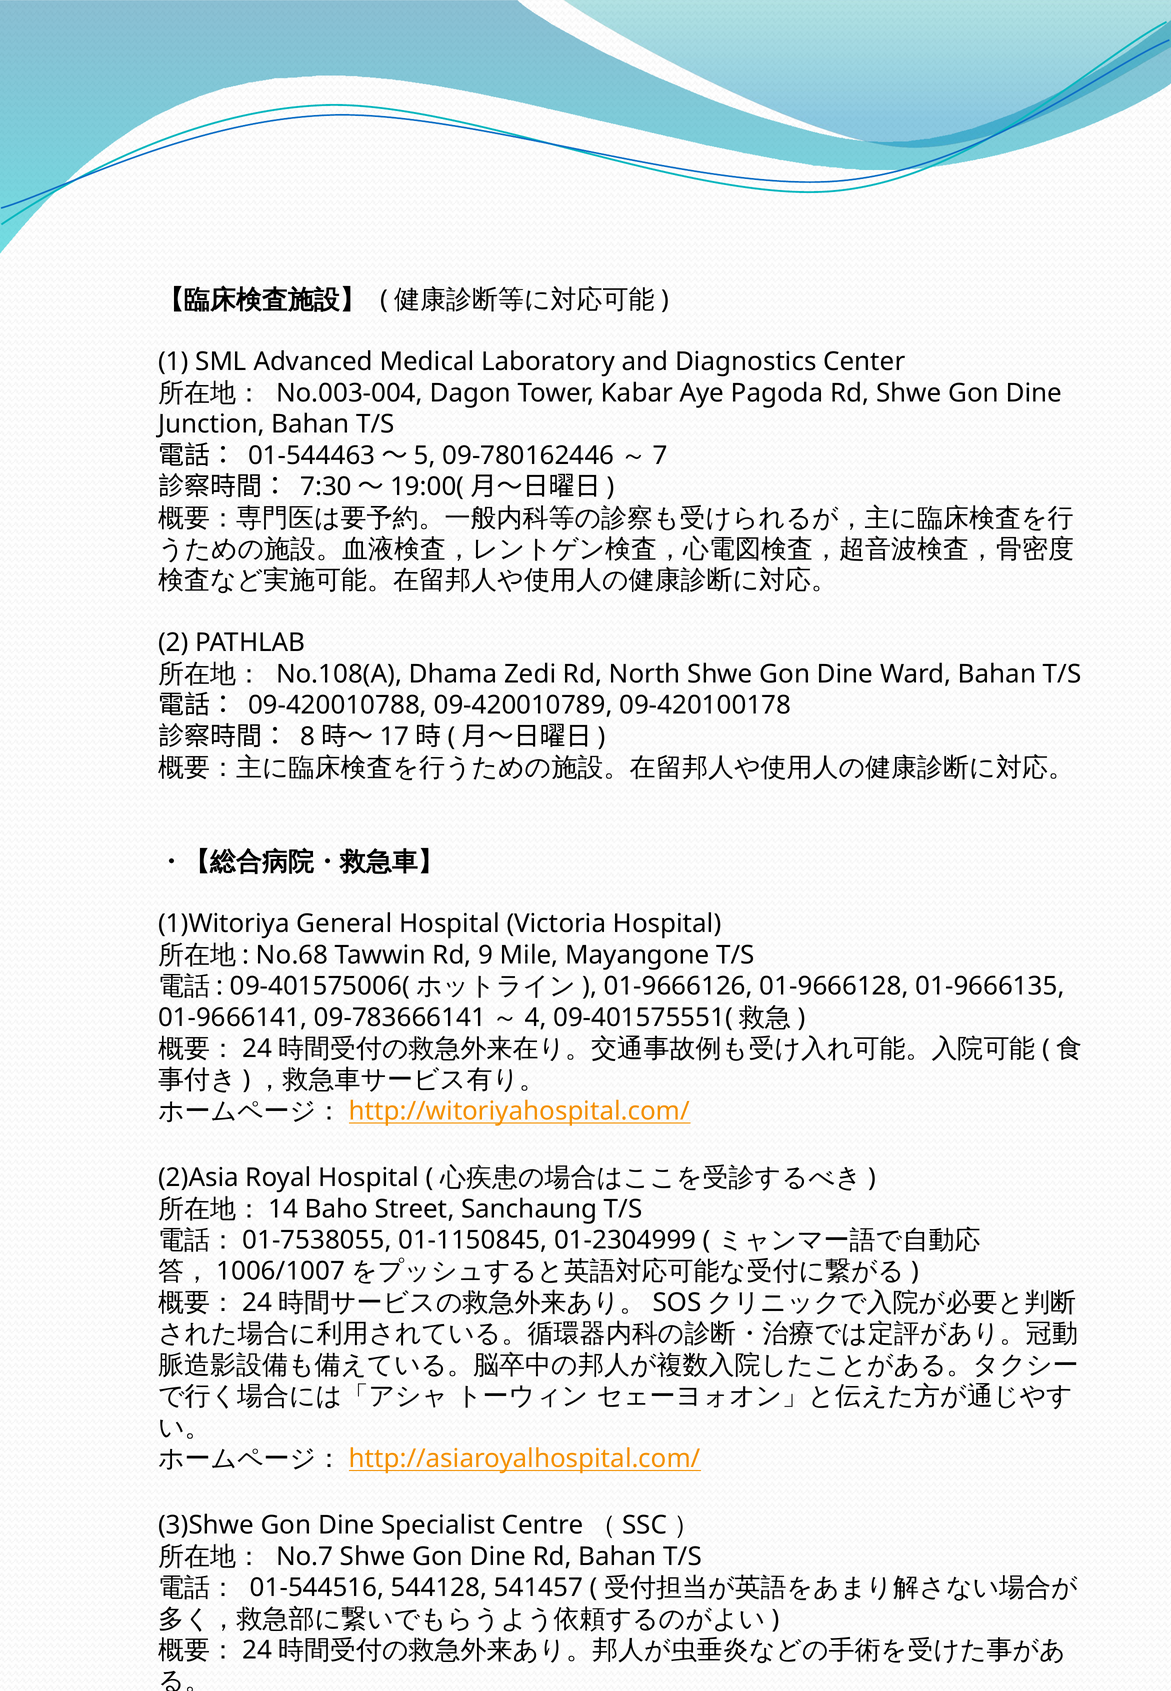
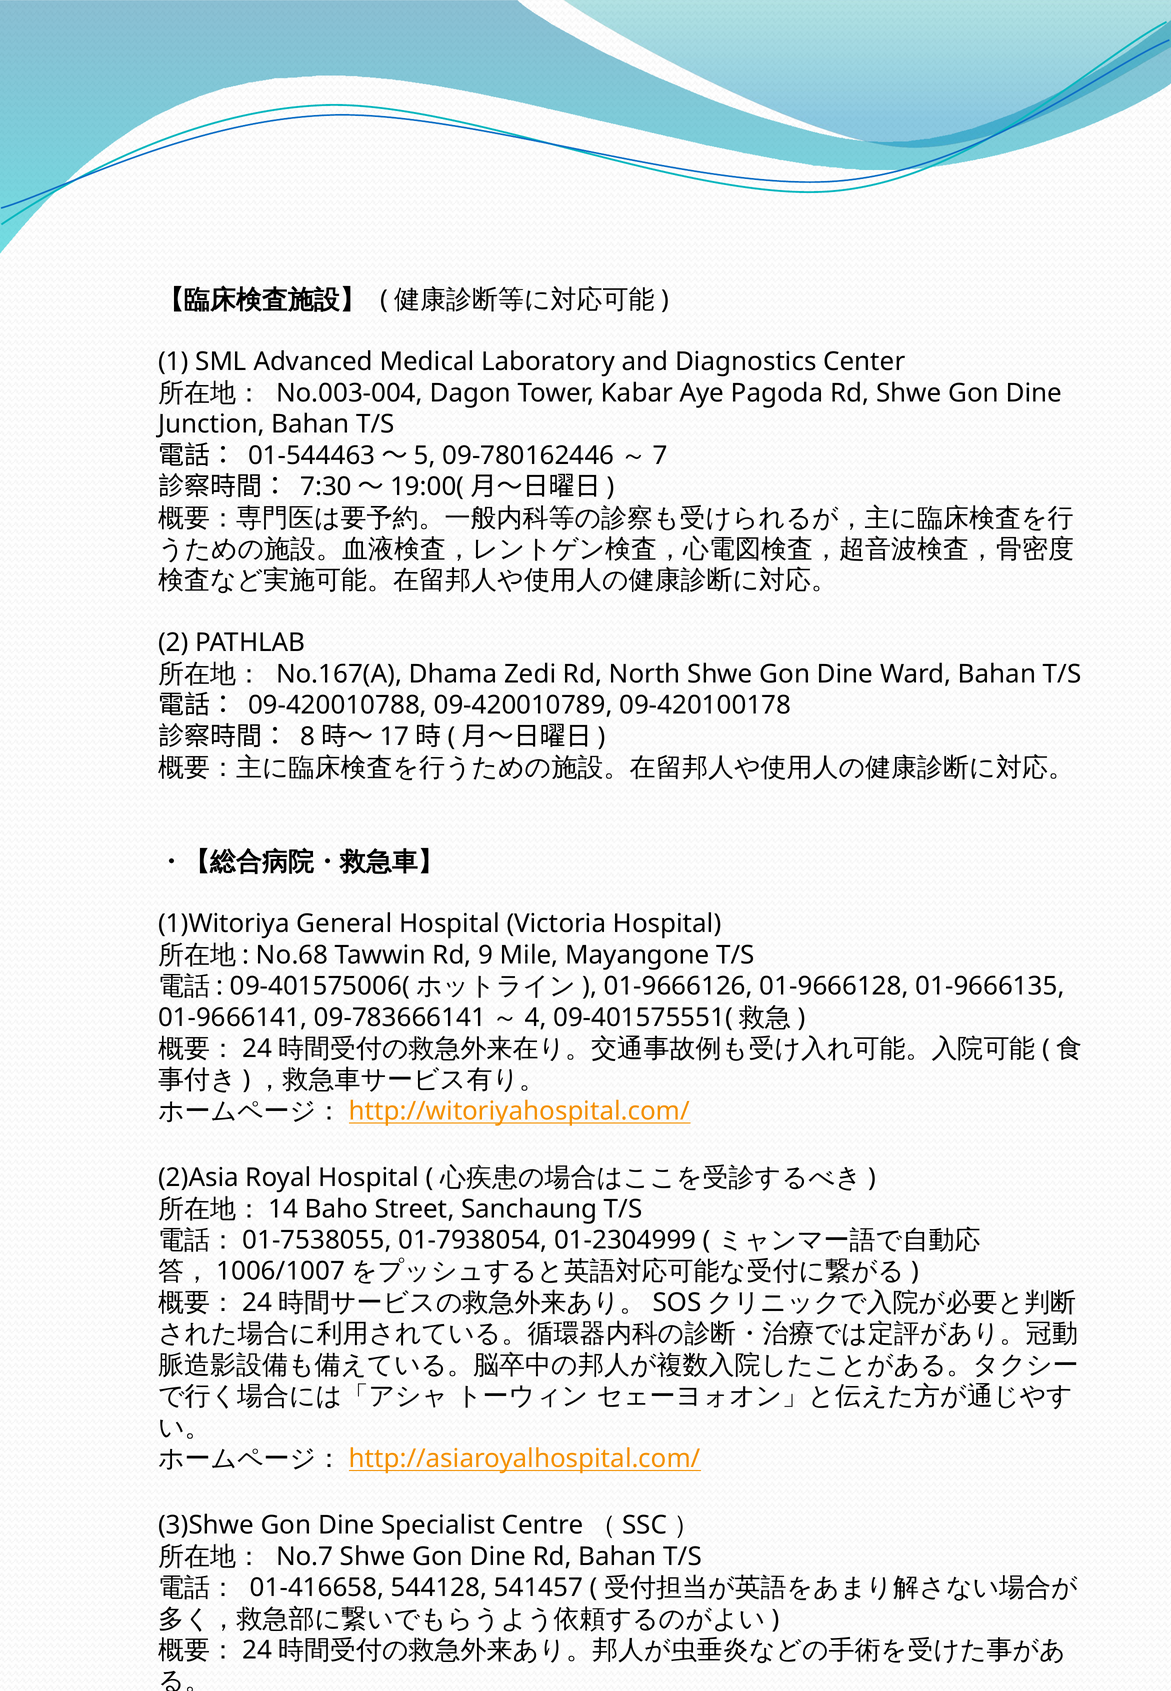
No.108(A: No.108(A -> No.167(A
01-1150845: 01-1150845 -> 01-7938054
01-544516: 01-544516 -> 01-416658
